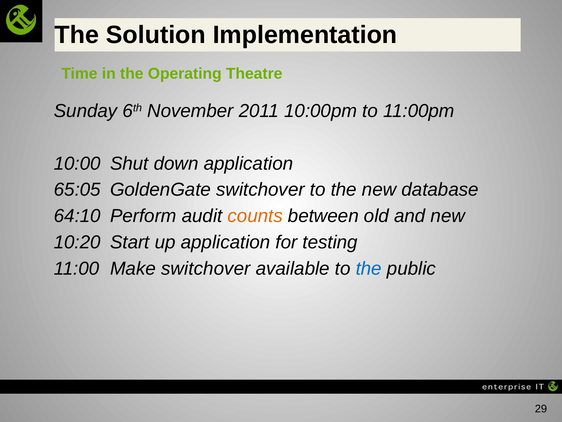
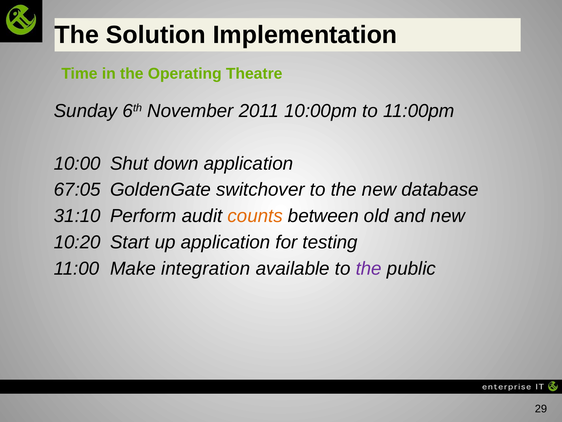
65:05: 65:05 -> 67:05
64:10: 64:10 -> 31:10
Make switchover: switchover -> integration
the at (369, 268) colour: blue -> purple
